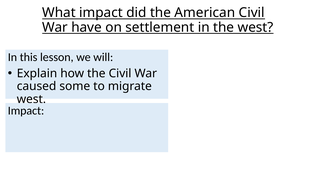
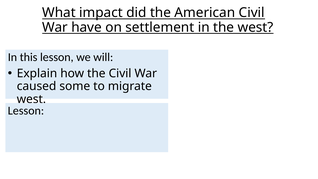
Impact at (26, 110): Impact -> Lesson
